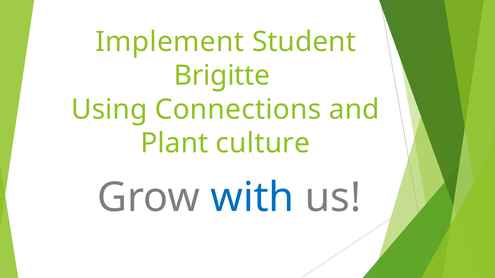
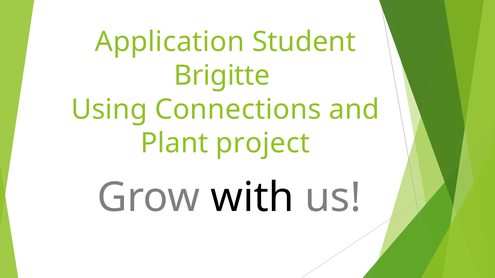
Implement: Implement -> Application
culture: culture -> project
with colour: blue -> black
